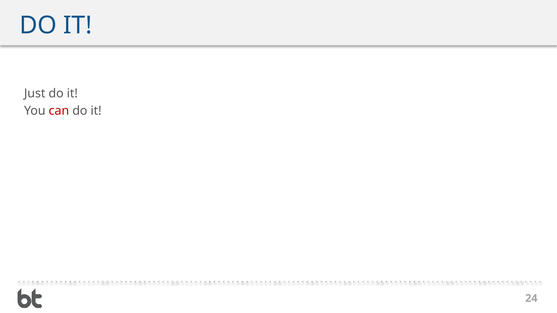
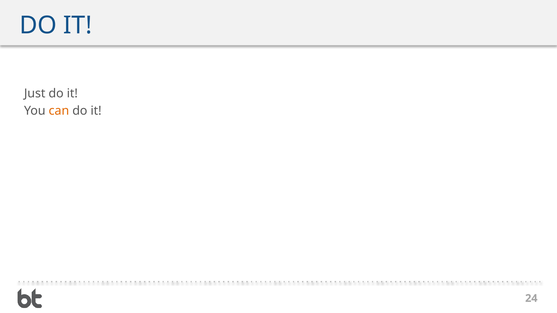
can colour: red -> orange
